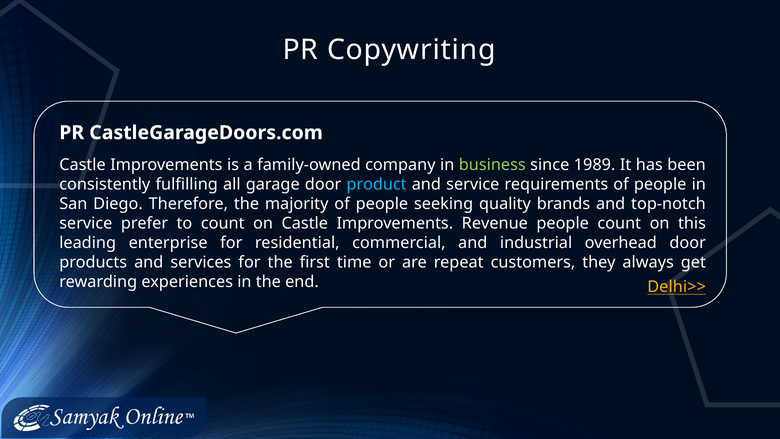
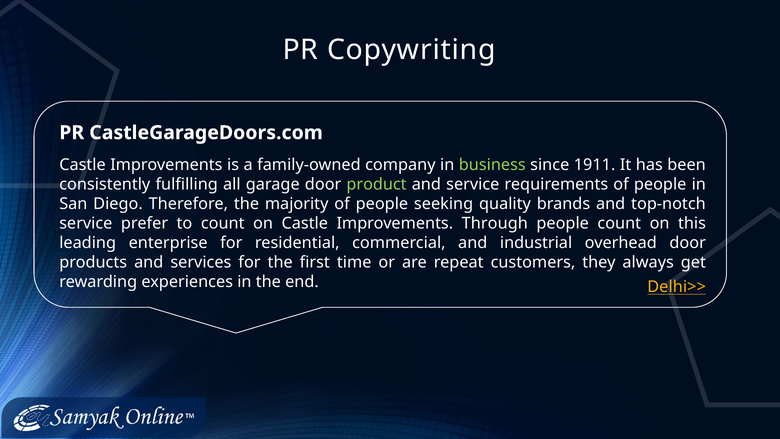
1989: 1989 -> 1911
product colour: light blue -> light green
Revenue: Revenue -> Through
